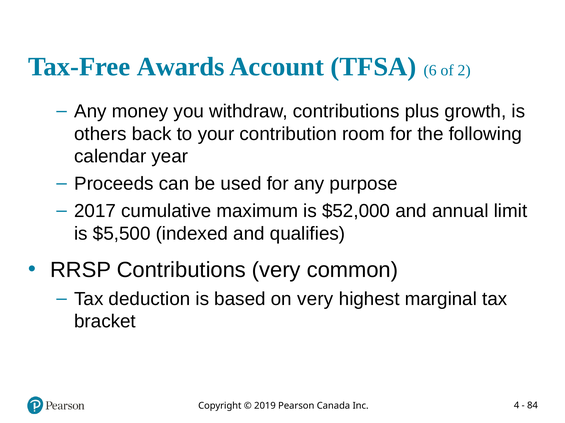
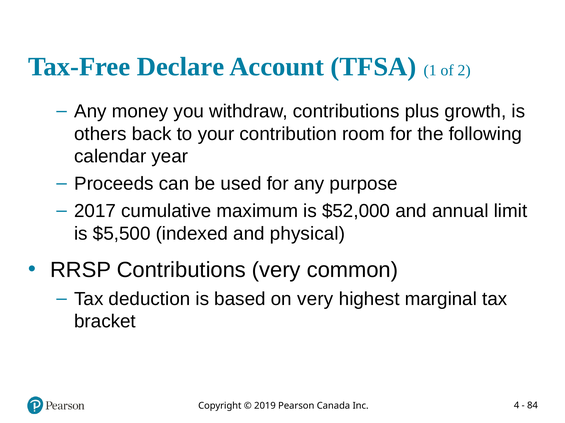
Awards: Awards -> Declare
6: 6 -> 1
qualifies: qualifies -> physical
